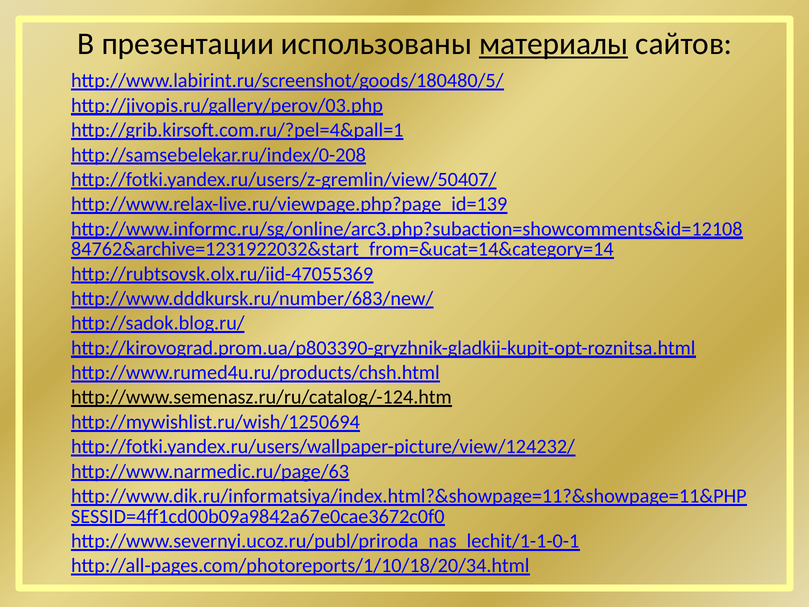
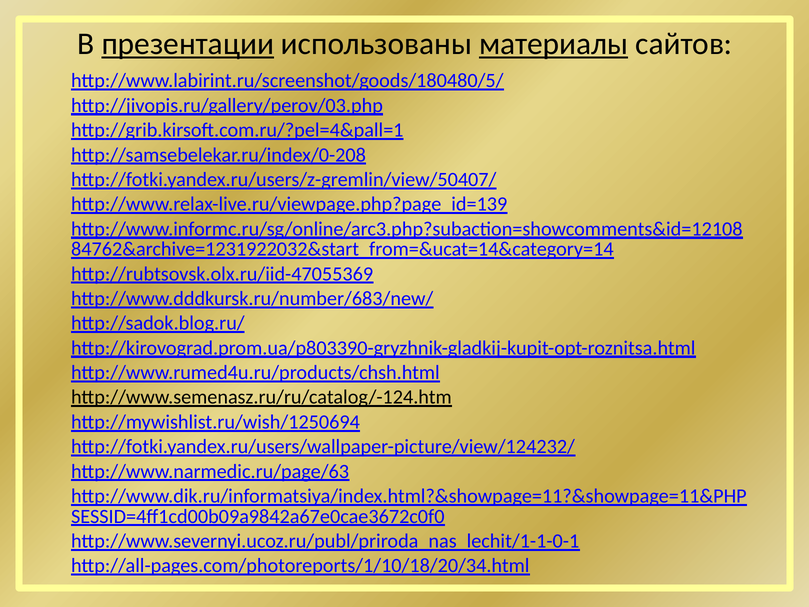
презентации underline: none -> present
